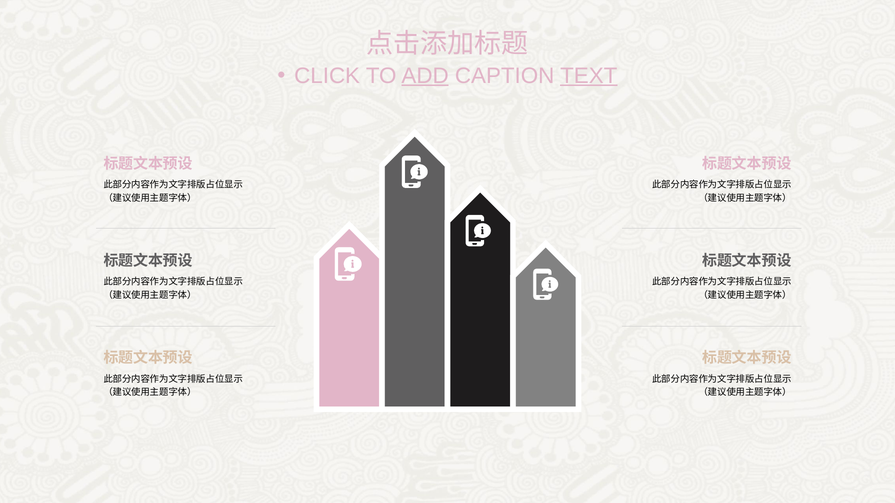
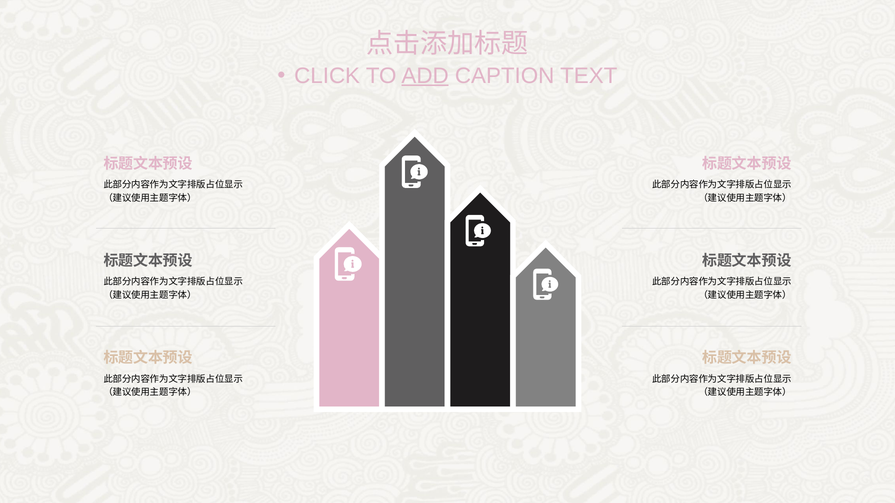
TEXT underline: present -> none
